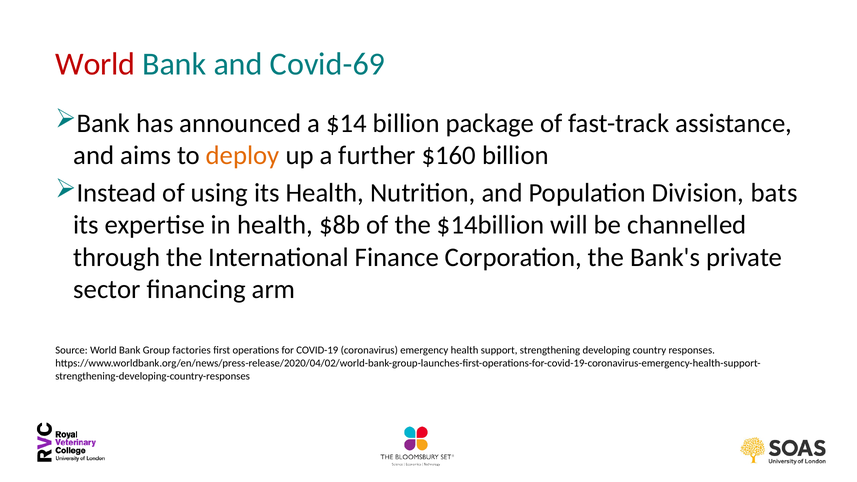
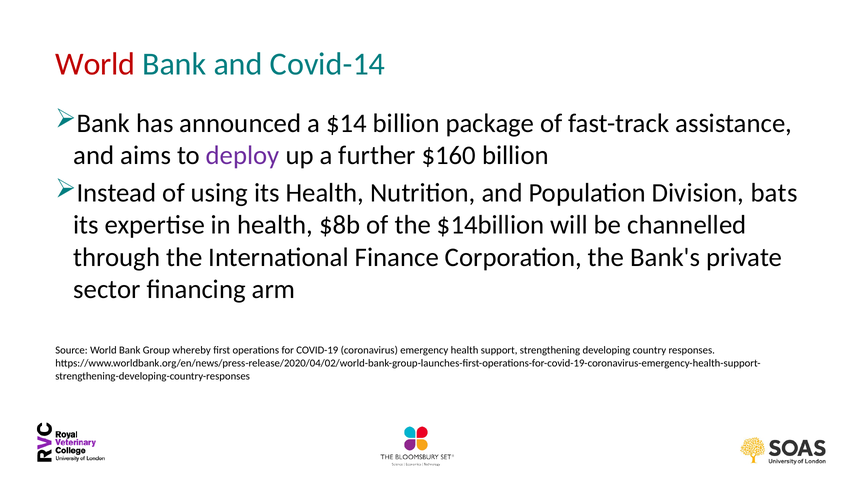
Covid-69: Covid-69 -> Covid-14
deploy colour: orange -> purple
factories: factories -> whereby
